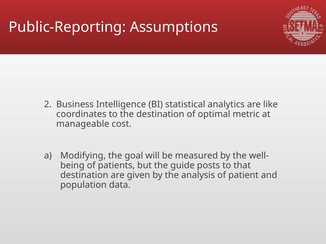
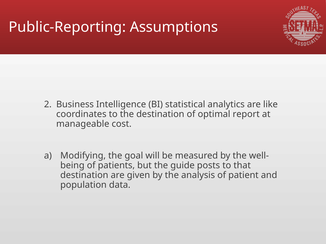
metric: metric -> report
